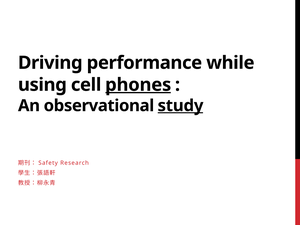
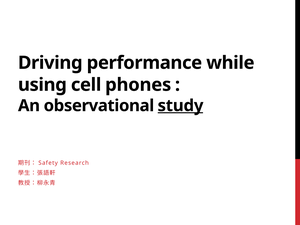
phones underline: present -> none
